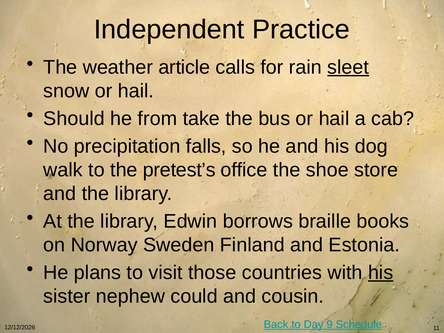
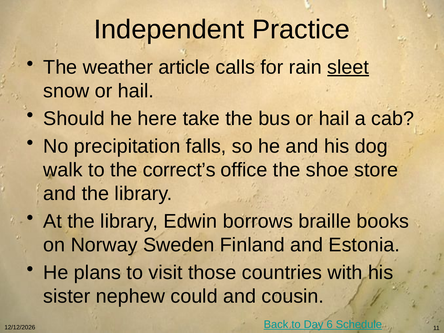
from: from -> here
pretest’s: pretest’s -> correct’s
his at (381, 273) underline: present -> none
9: 9 -> 6
